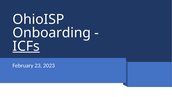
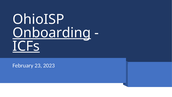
Onboarding underline: none -> present
